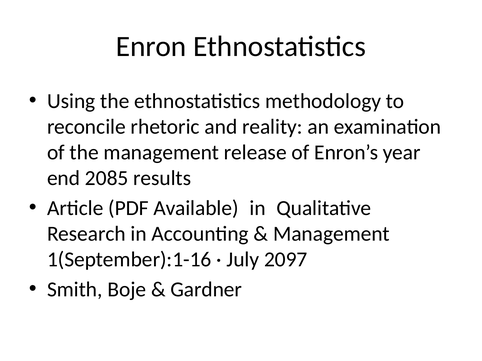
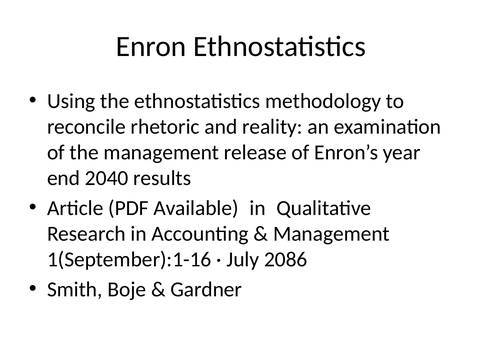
2085: 2085 -> 2040
2097: 2097 -> 2086
